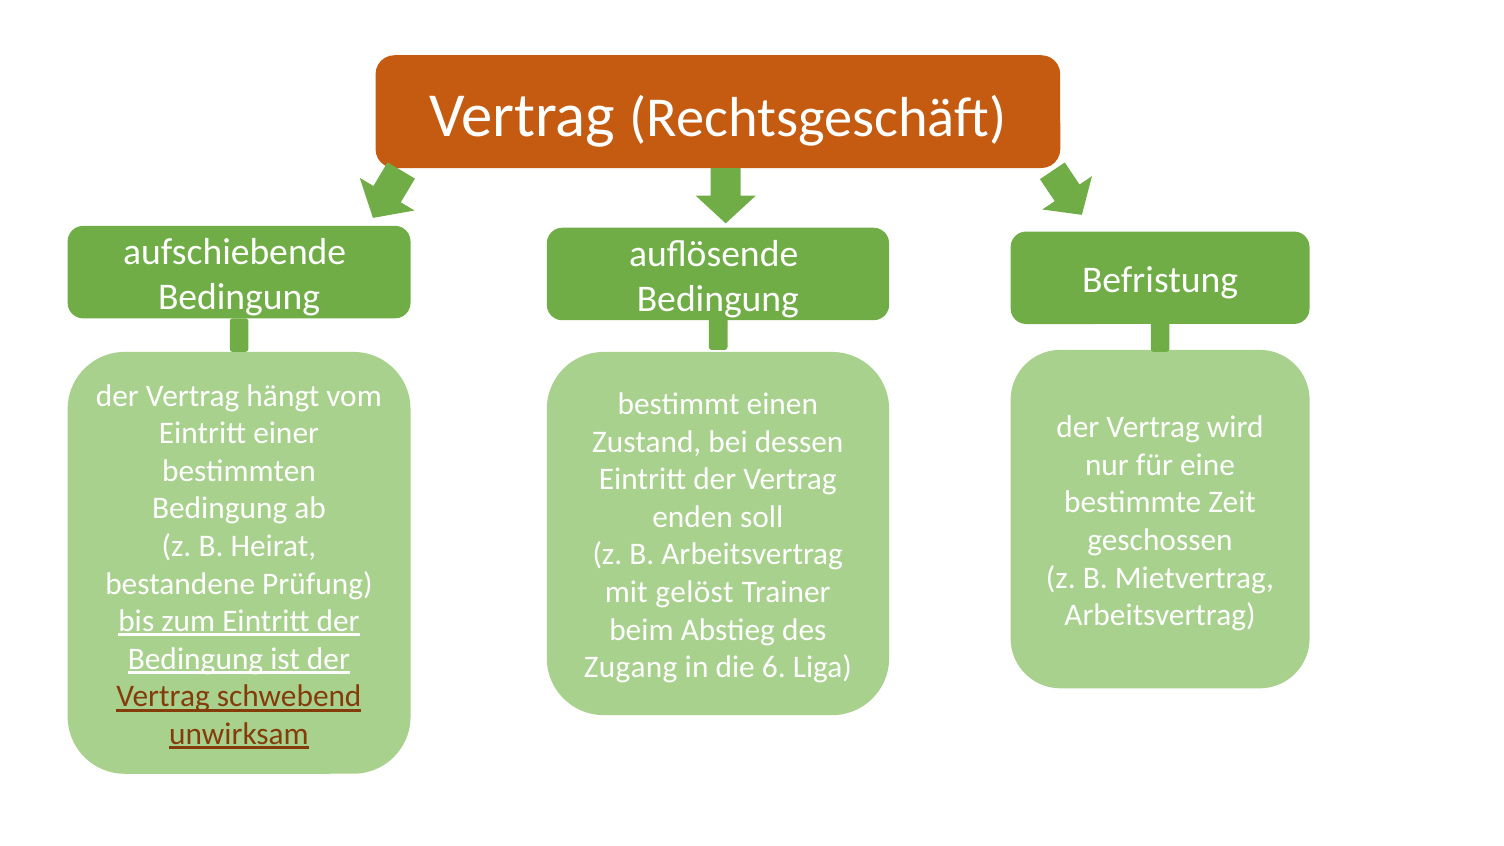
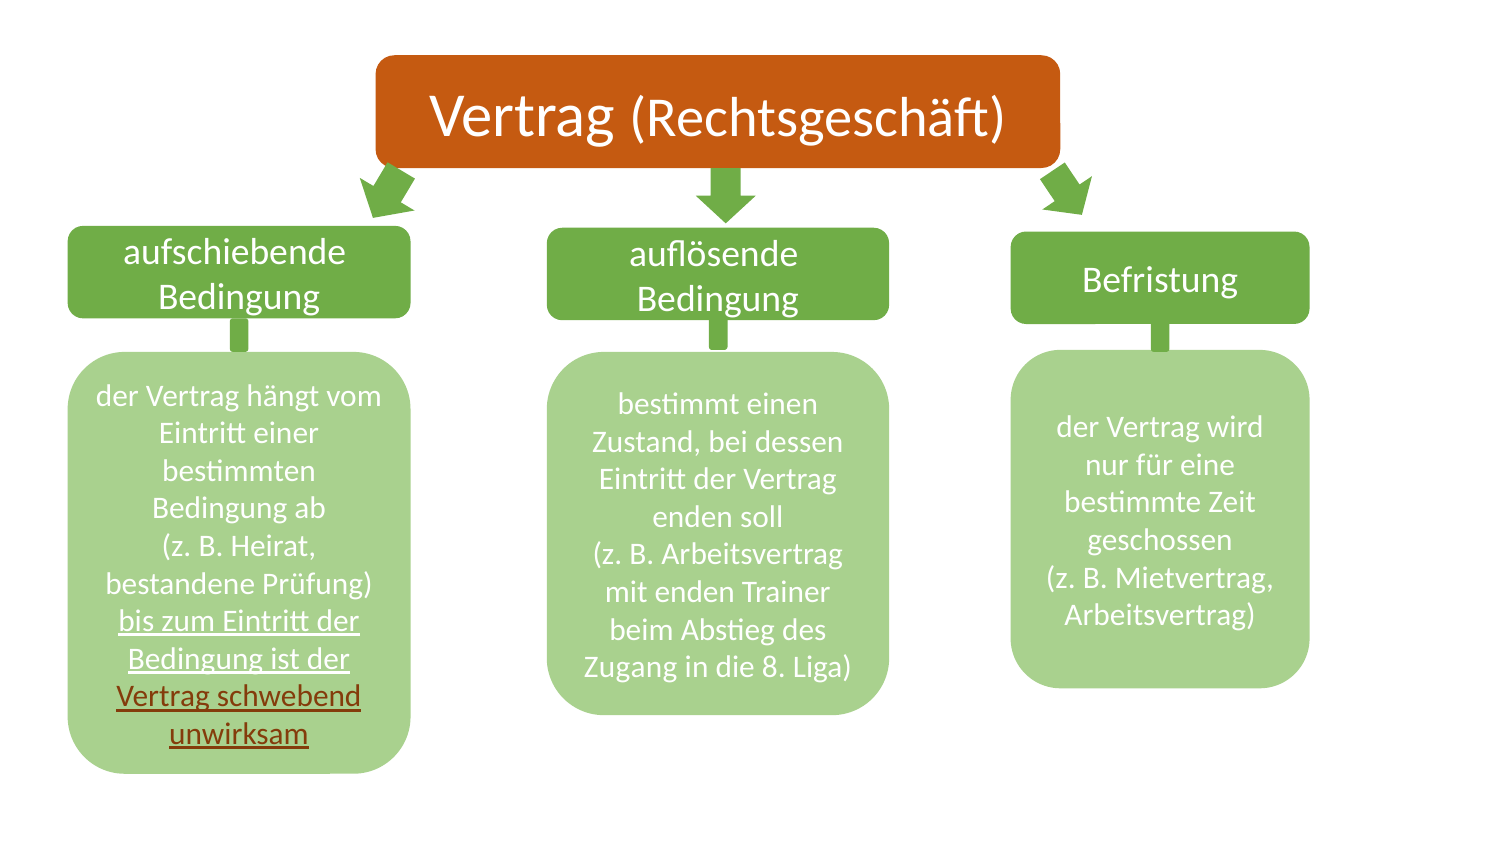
mit gelöst: gelöst -> enden
6: 6 -> 8
